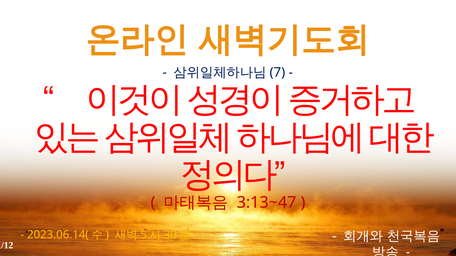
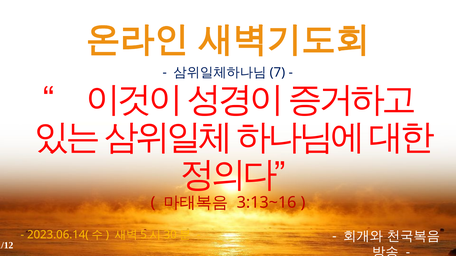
3:13~47: 3:13~47 -> 3:13~16
